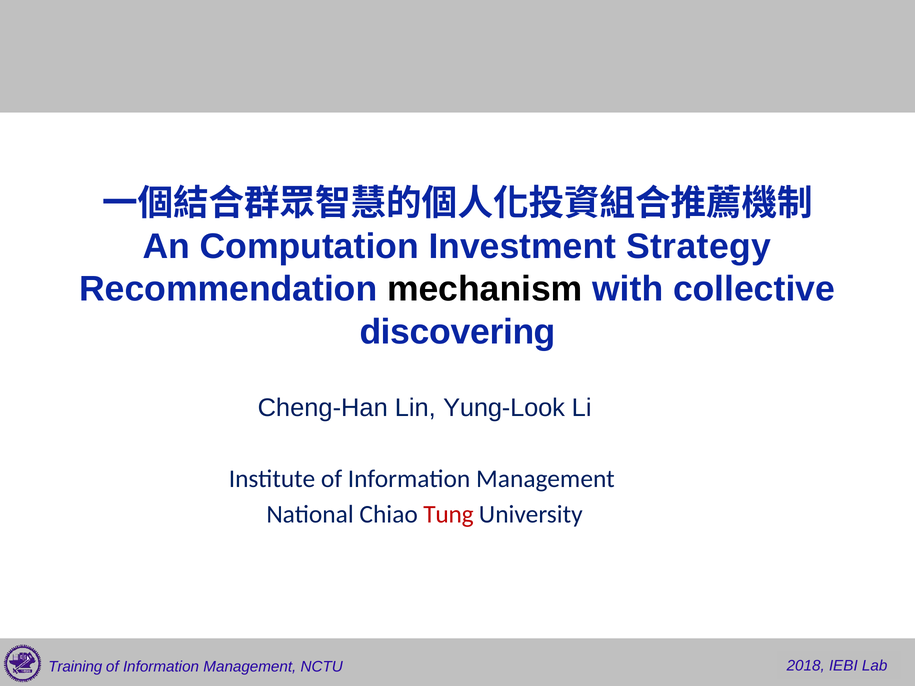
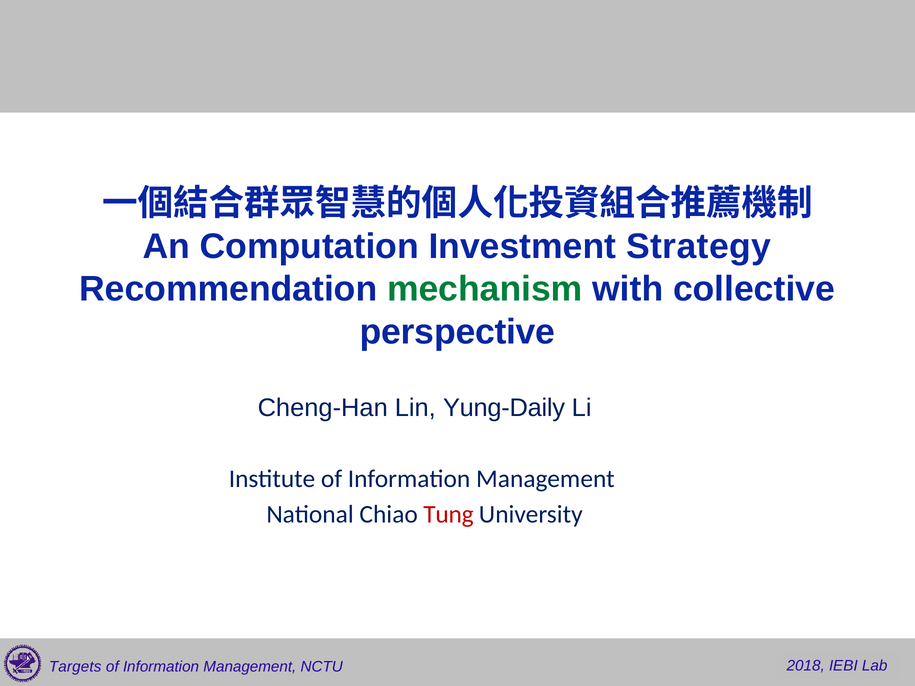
mechanism colour: black -> green
discovering: discovering -> perspective
Yung-Look: Yung-Look -> Yung-Daily
Training: Training -> Targets
